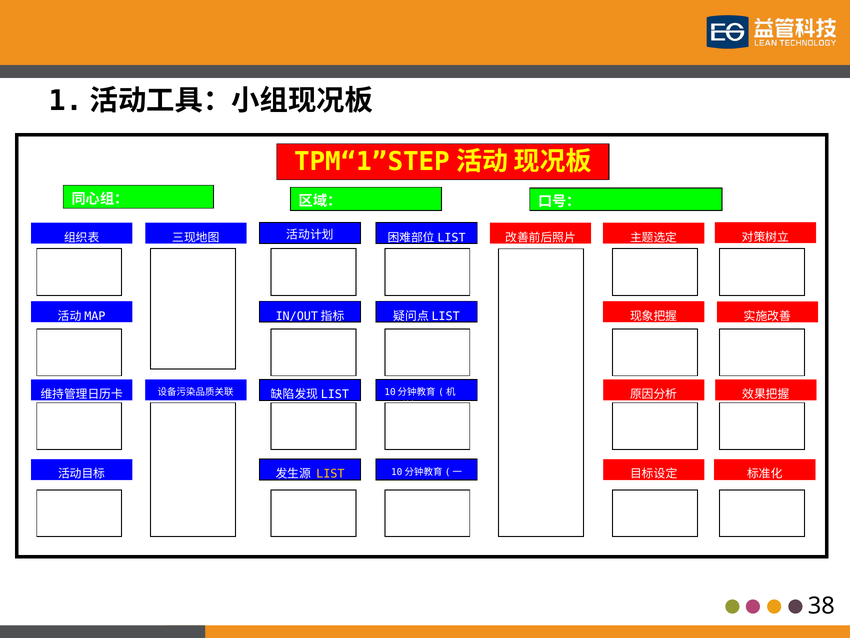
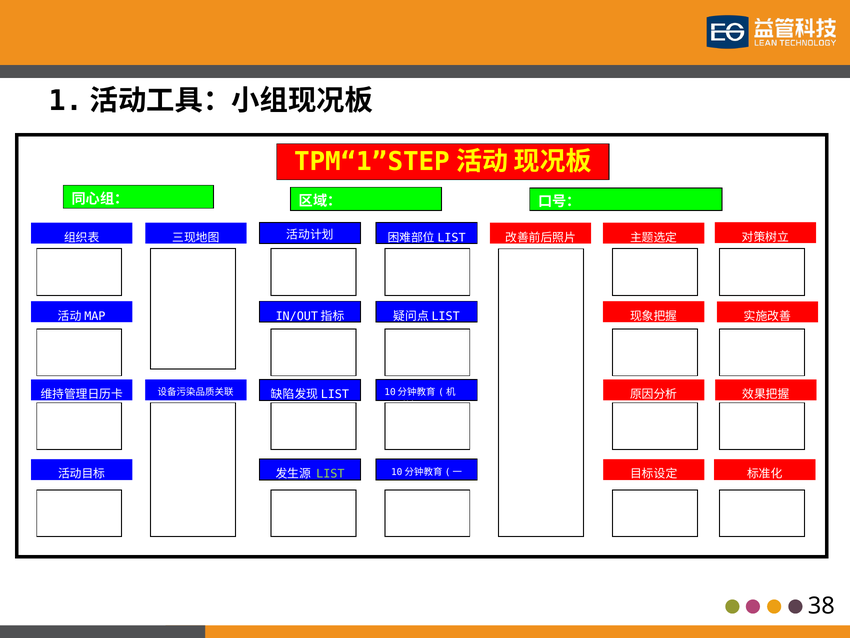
LIST colour: yellow -> light green
